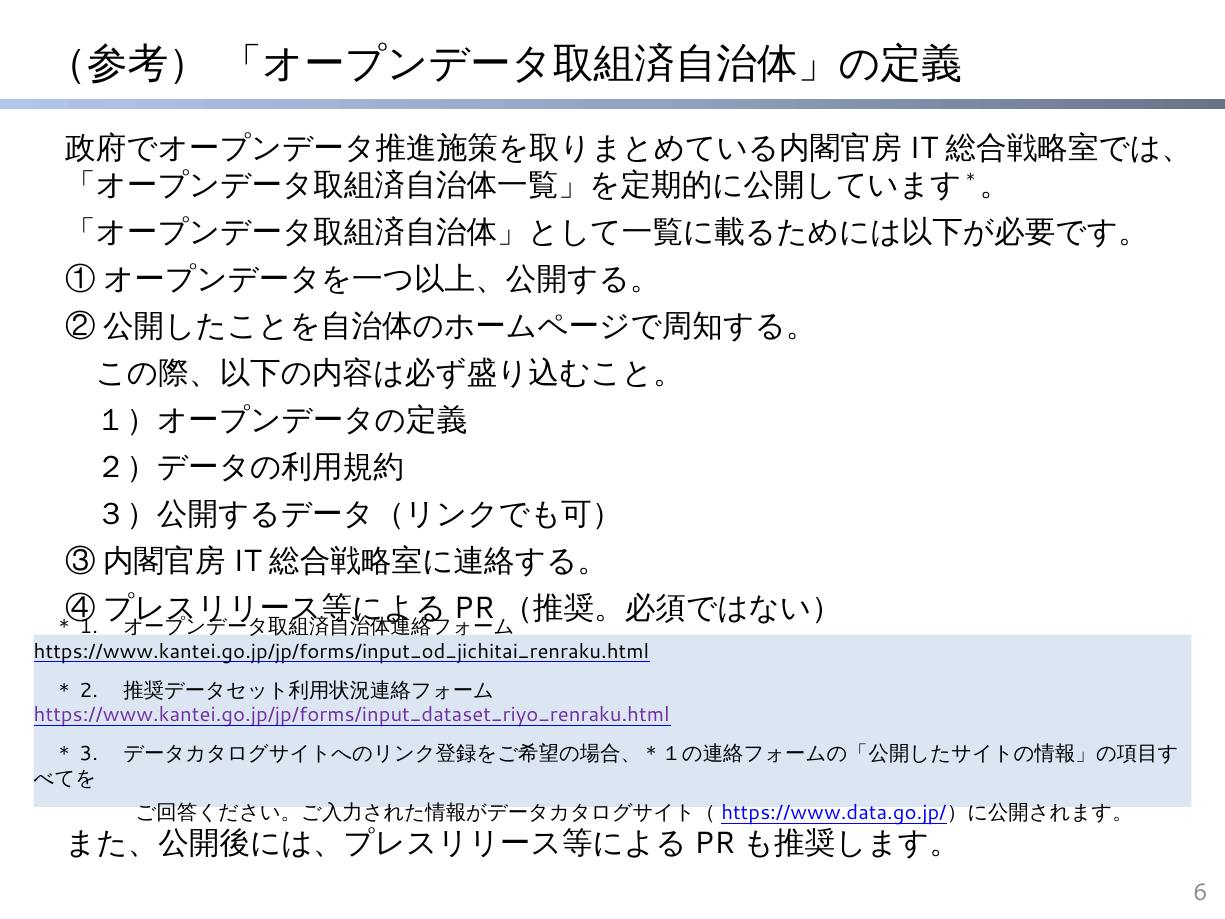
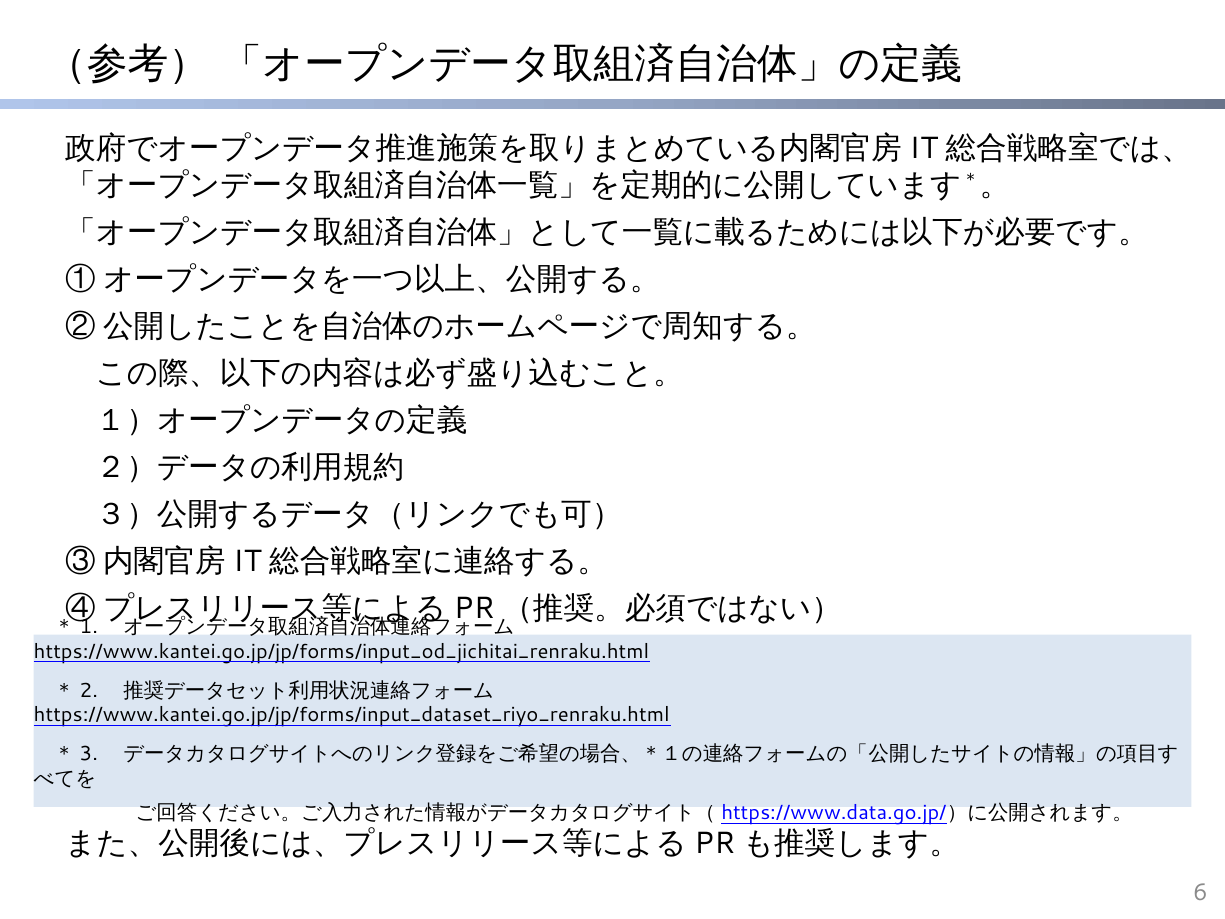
https://www.kantei.go.jp/jp/forms/input_dataset_riyo_renraku.html colour: purple -> black
